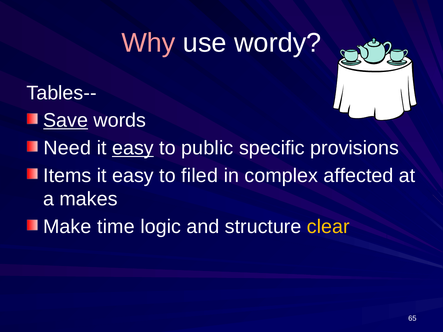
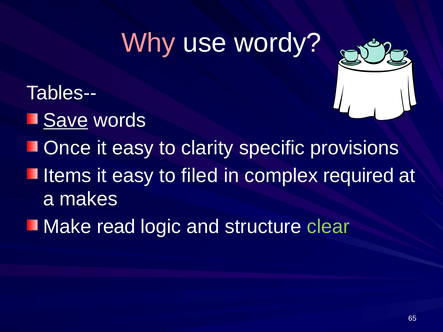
Need: Need -> Once
easy at (133, 148) underline: present -> none
public: public -> clarity
affected: affected -> required
time: time -> read
clear colour: yellow -> light green
